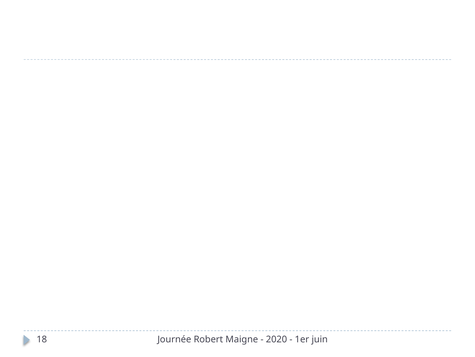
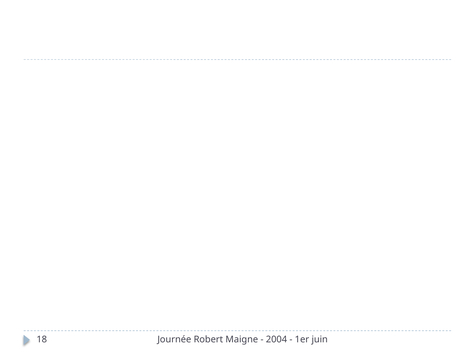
2020: 2020 -> 2004
